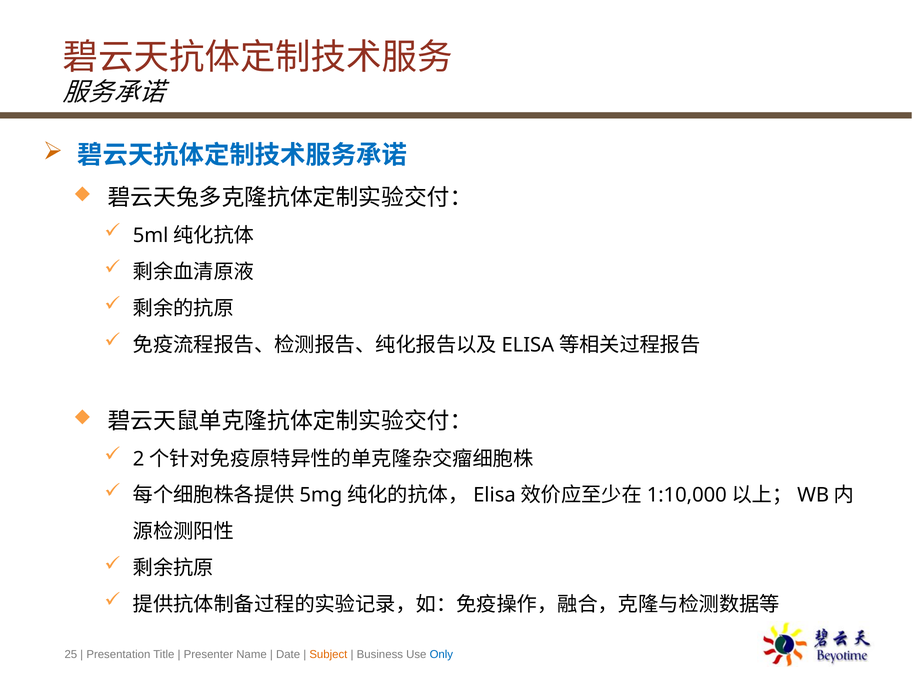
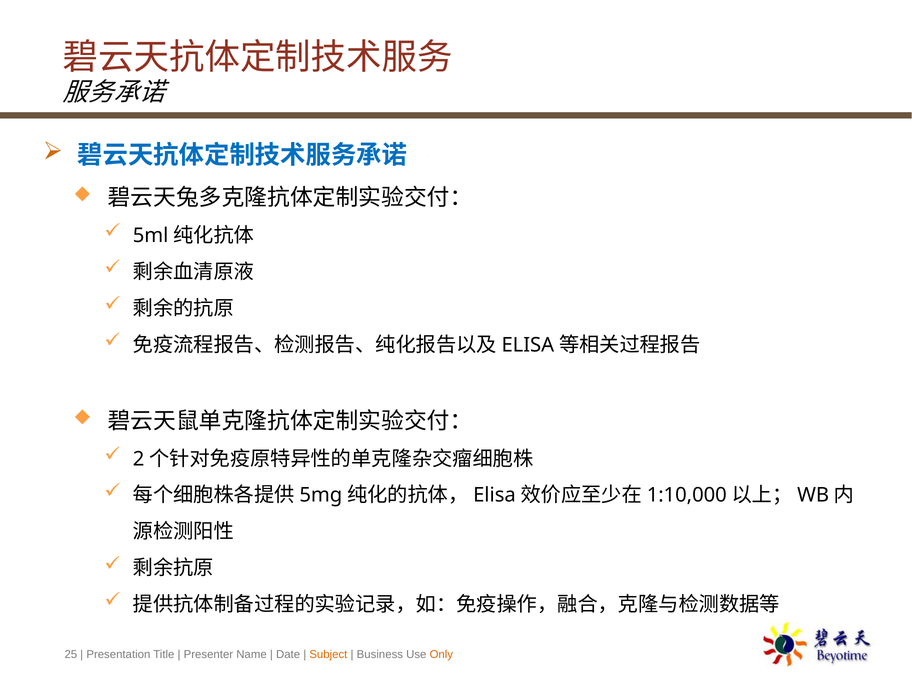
Only colour: blue -> orange
